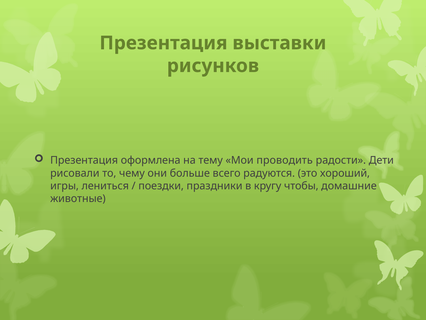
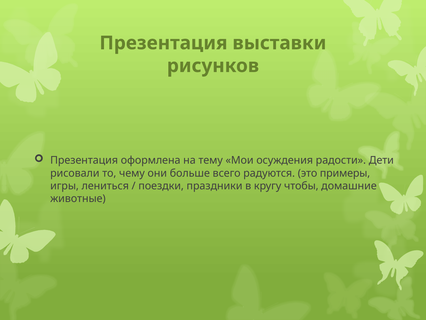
проводить: проводить -> осуждения
хороший: хороший -> примеры
